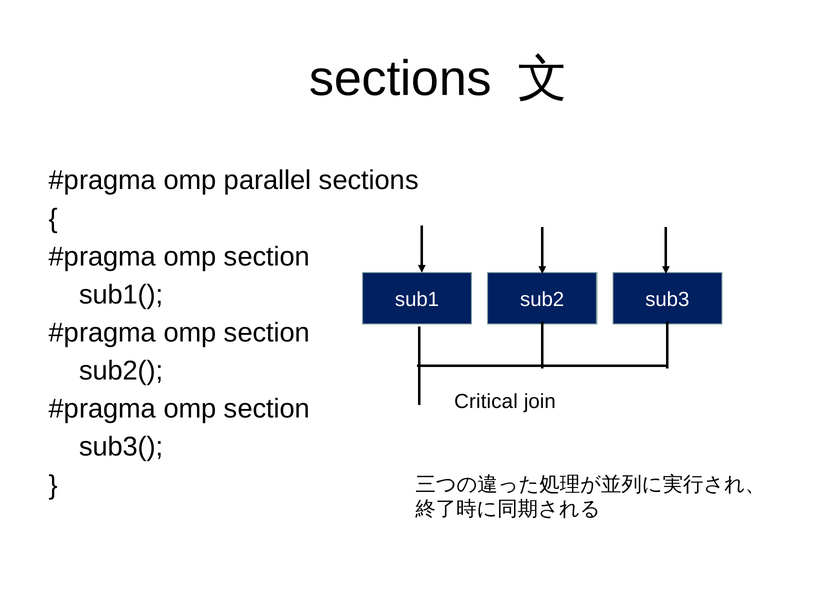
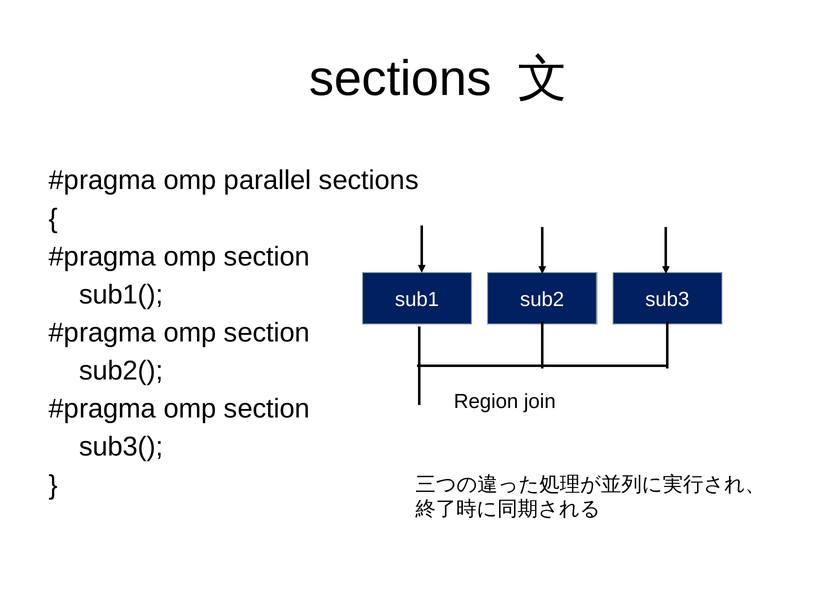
Critical: Critical -> Region
